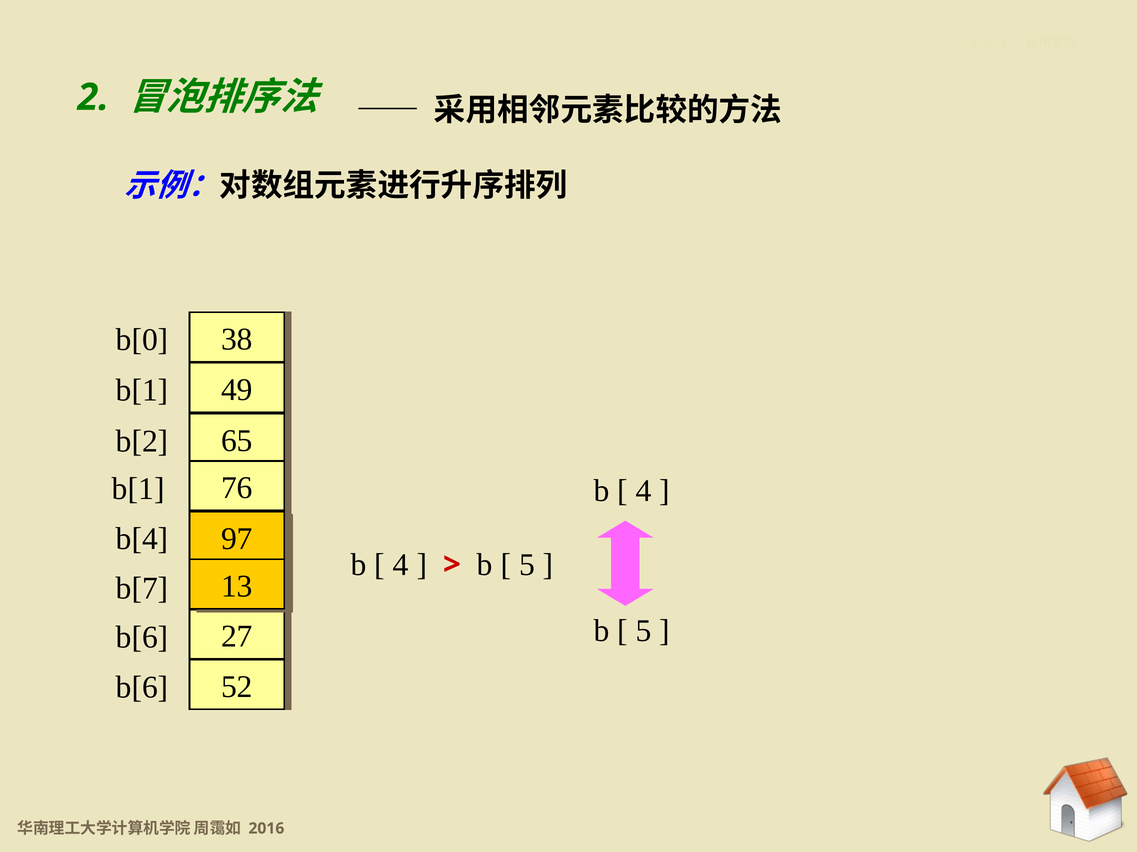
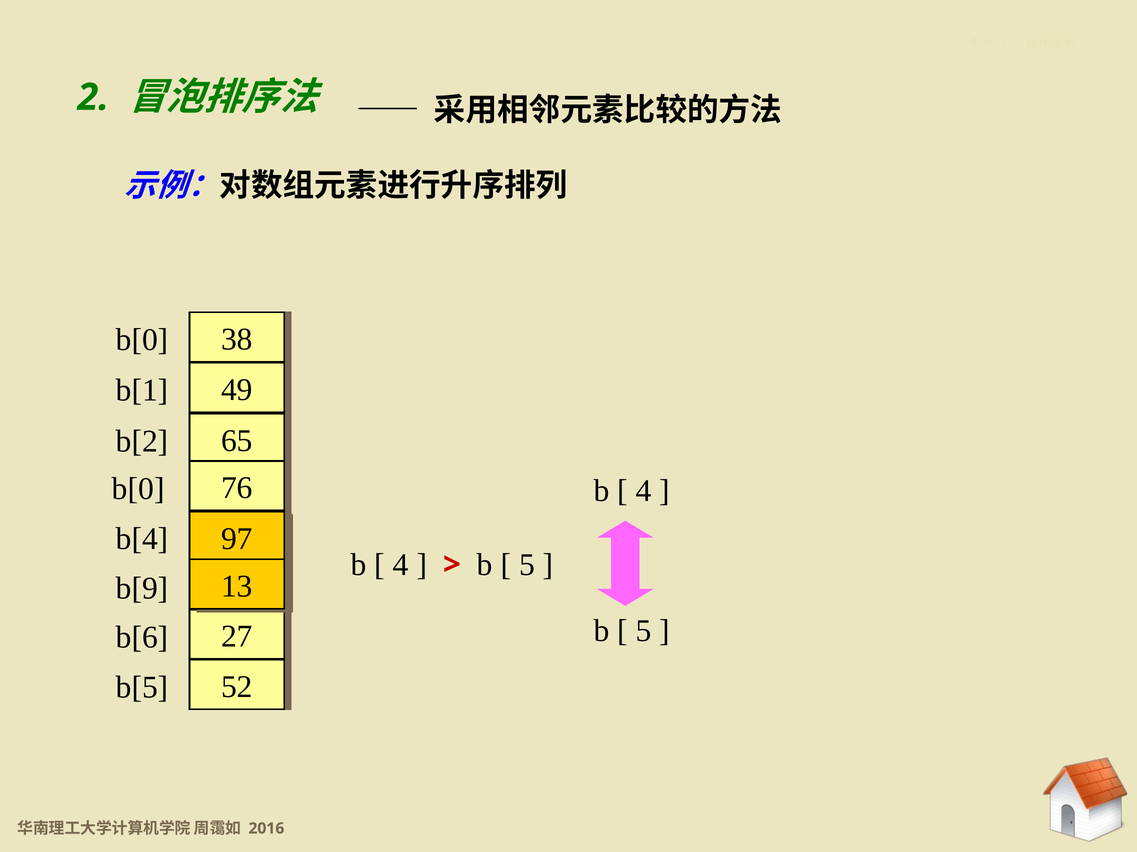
b[1 at (138, 489): b[1 -> b[0
b[7: b[7 -> b[9
b[6 at (142, 688): b[6 -> b[5
